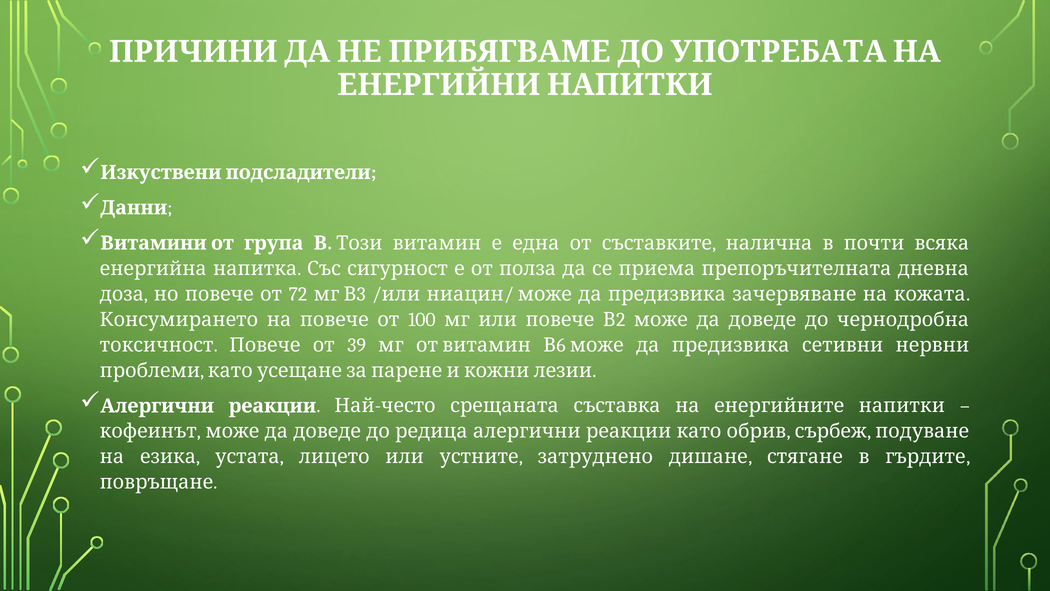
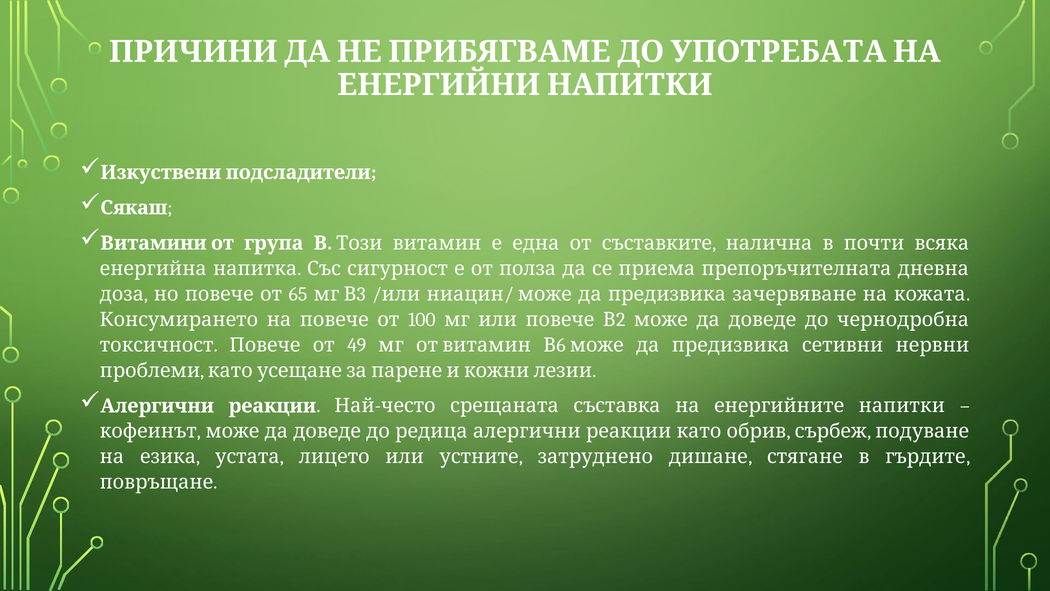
Данни: Данни -> Сякаш
72: 72 -> 65
39: 39 -> 49
